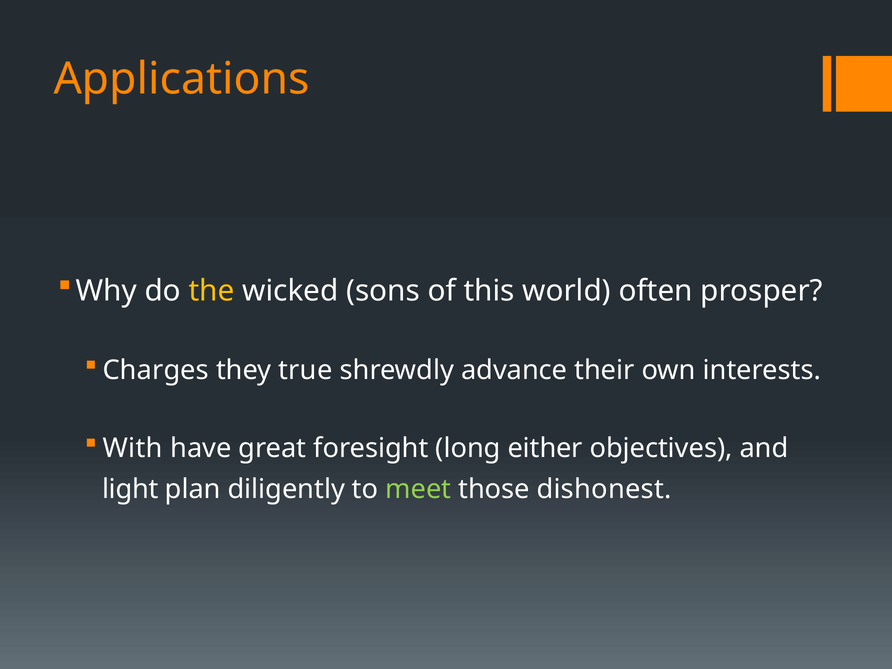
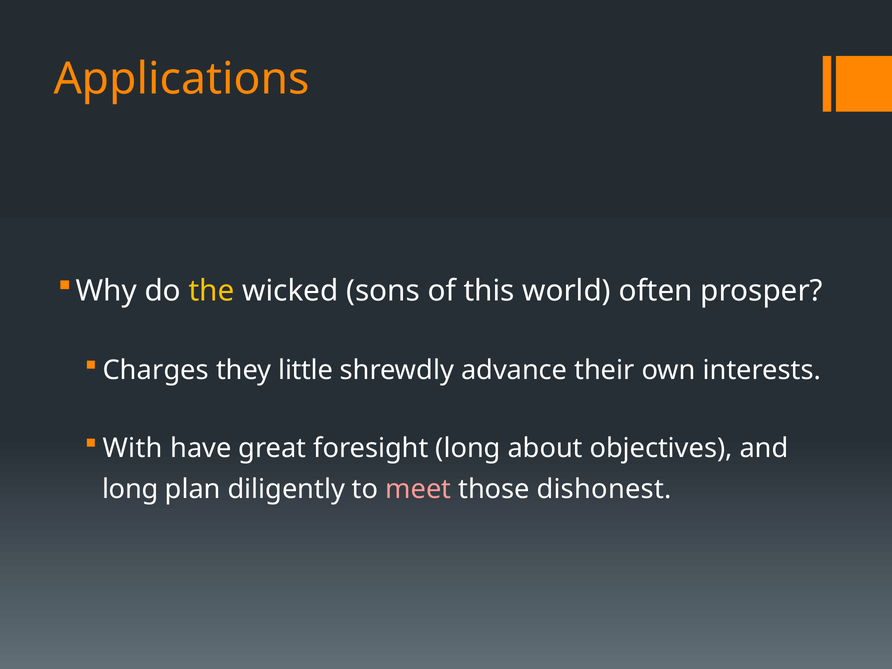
true: true -> little
either: either -> about
light at (130, 489): light -> long
meet colour: light green -> pink
